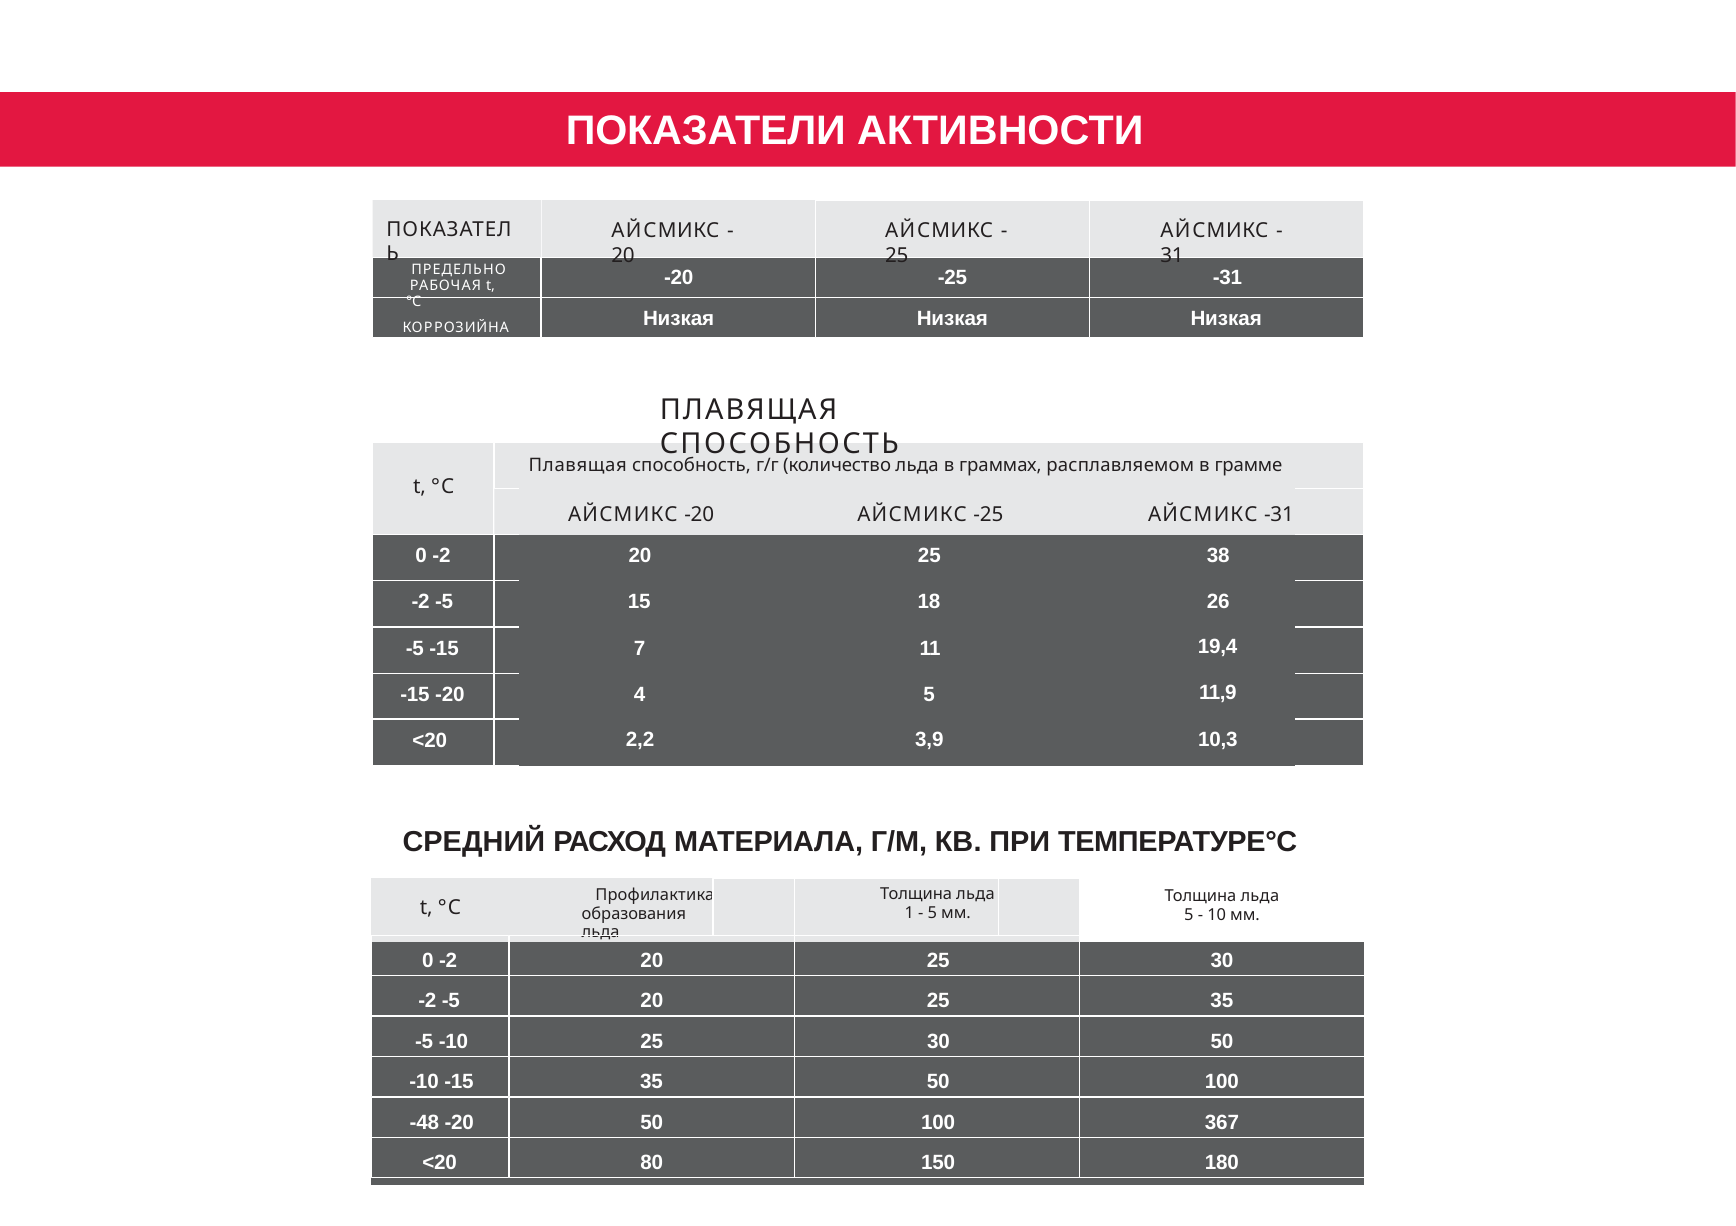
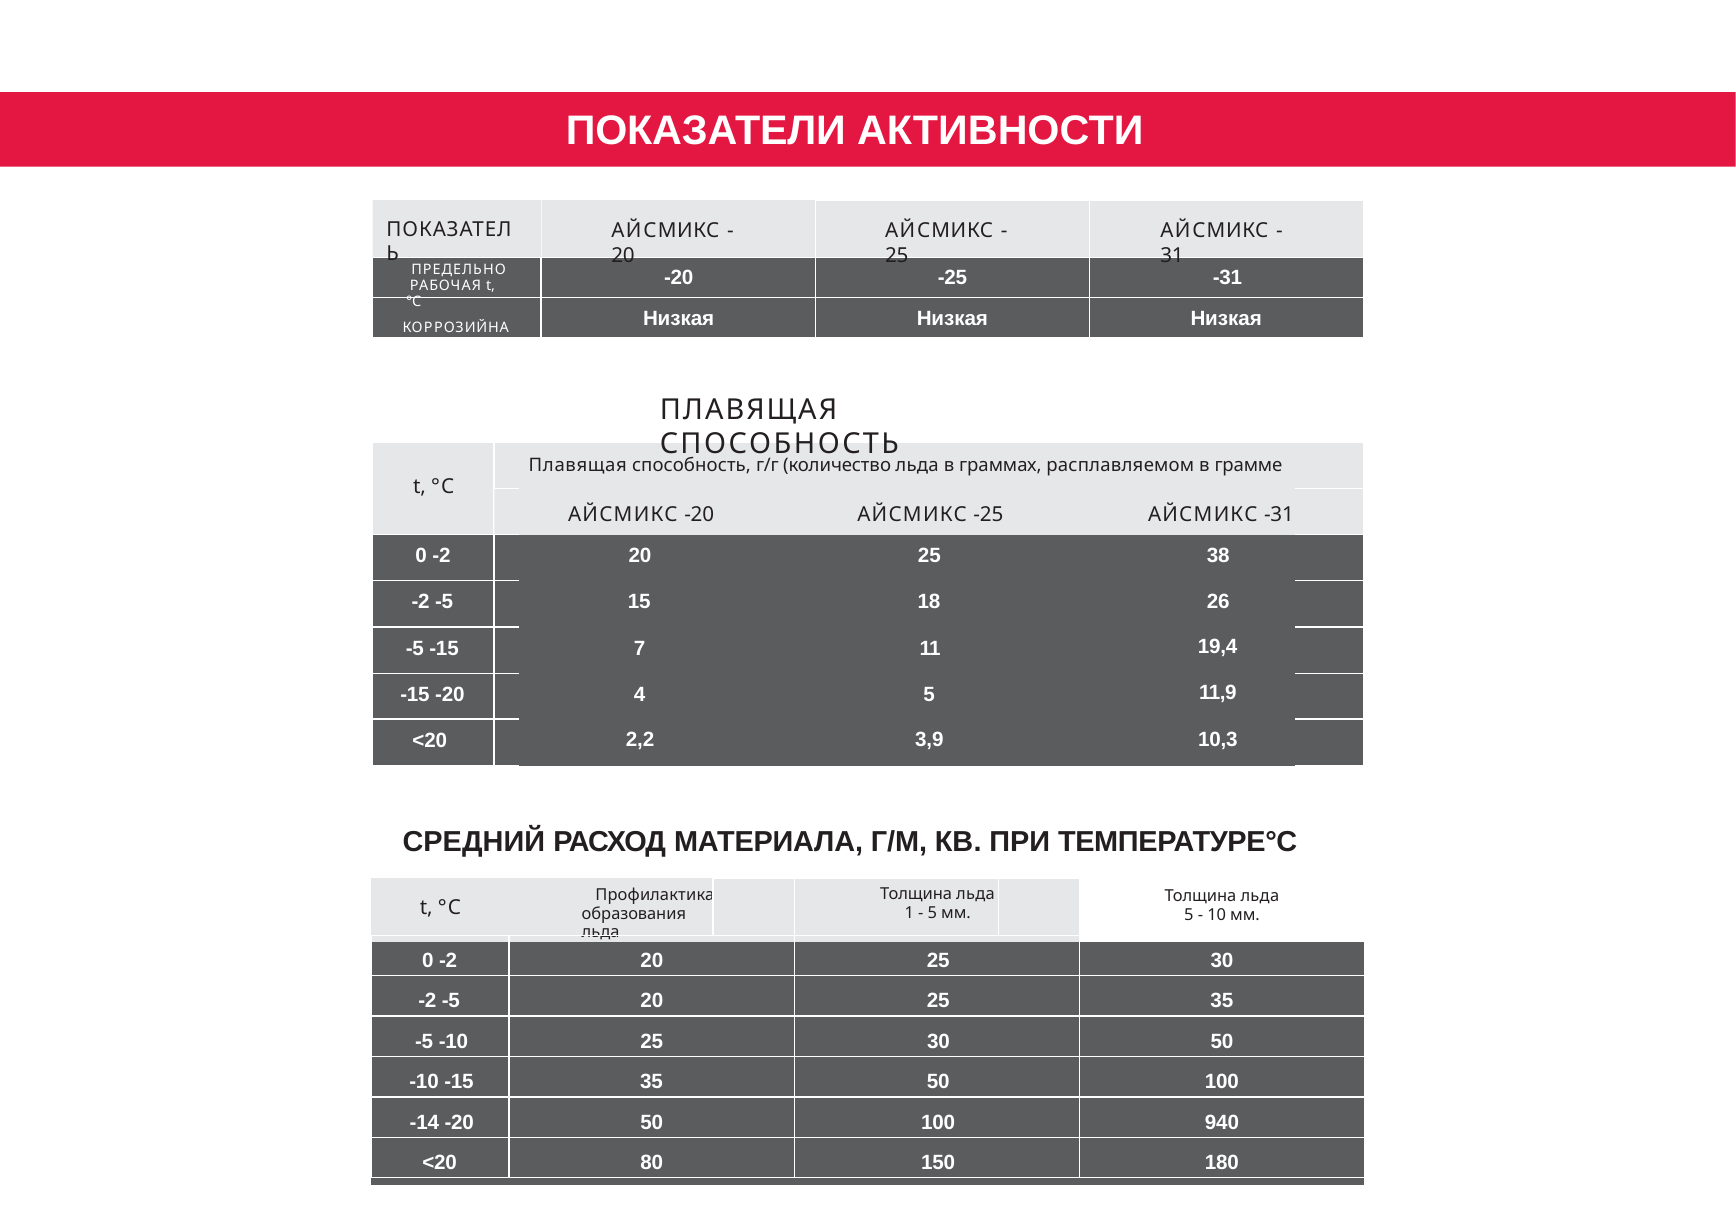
-48: -48 -> -14
367: 367 -> 940
